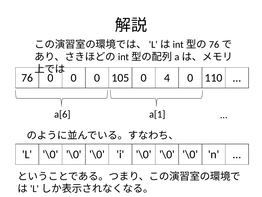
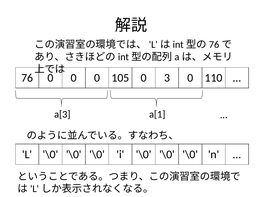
4: 4 -> 3
a[6: a[6 -> a[3
